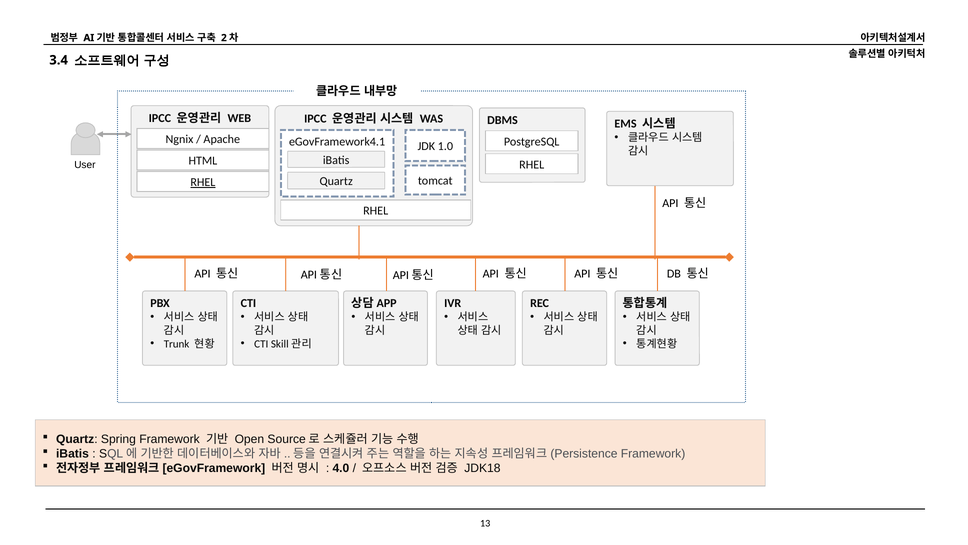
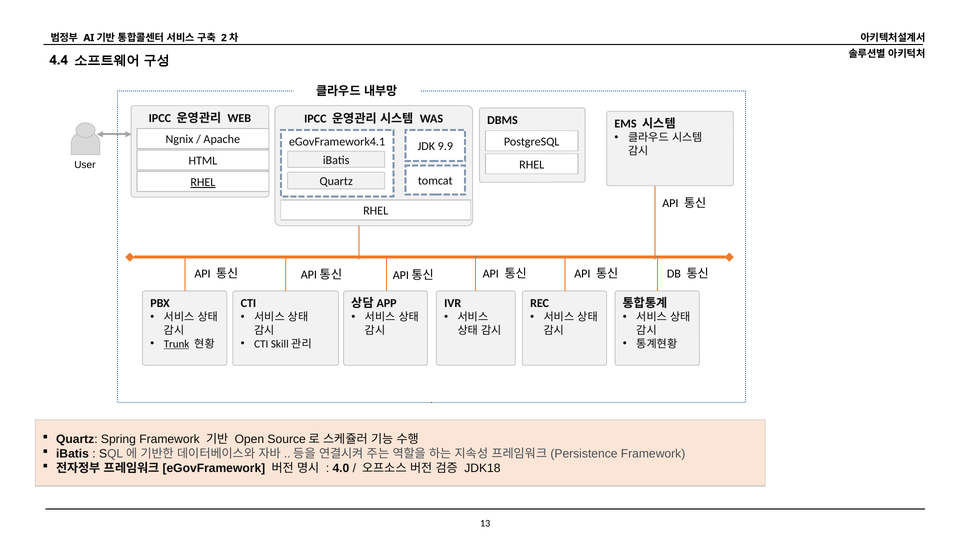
3.4: 3.4 -> 4.4
1.0: 1.0 -> 9.9
Trunk underline: none -> present
